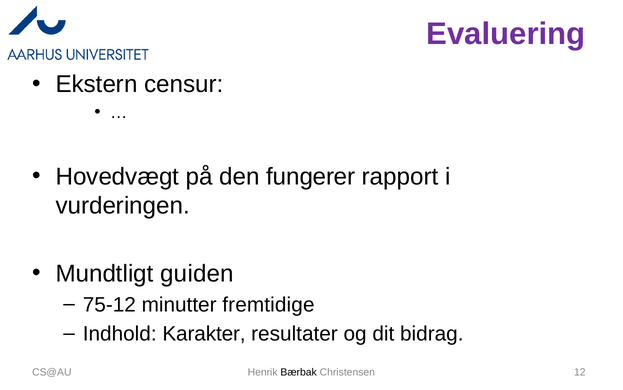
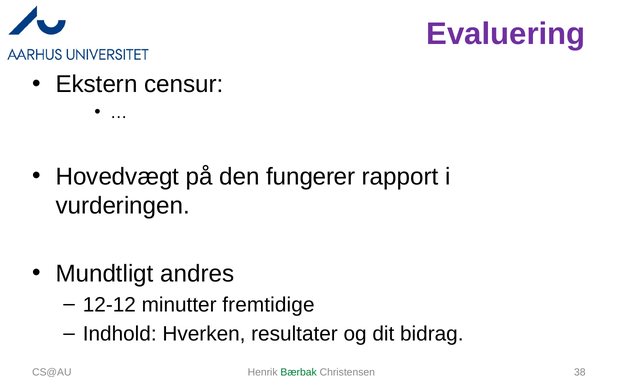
guiden: guiden -> andres
75-12: 75-12 -> 12-12
Karakter: Karakter -> Hverken
Bærbak colour: black -> green
12: 12 -> 38
